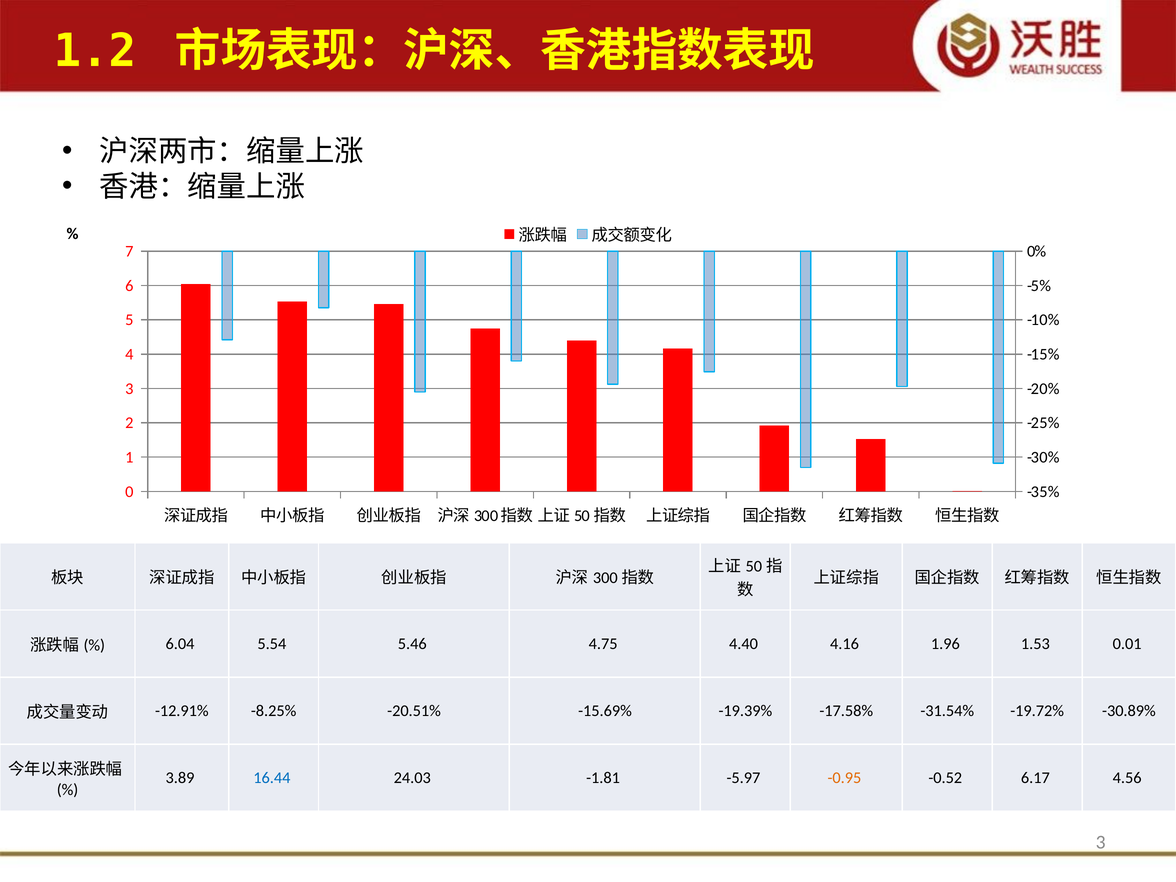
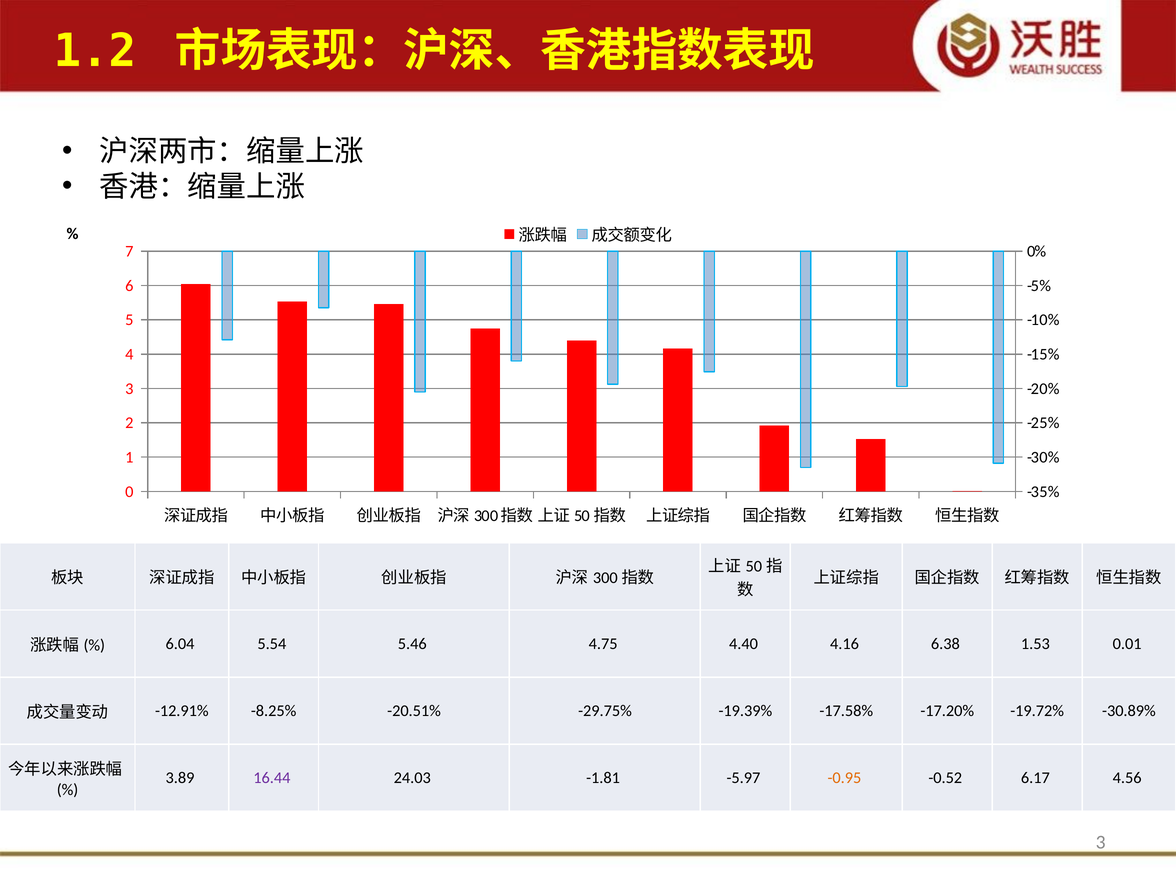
1.96: 1.96 -> 6.38
-15.69%: -15.69% -> -29.75%
-31.54%: -31.54% -> -17.20%
16.44 colour: blue -> purple
